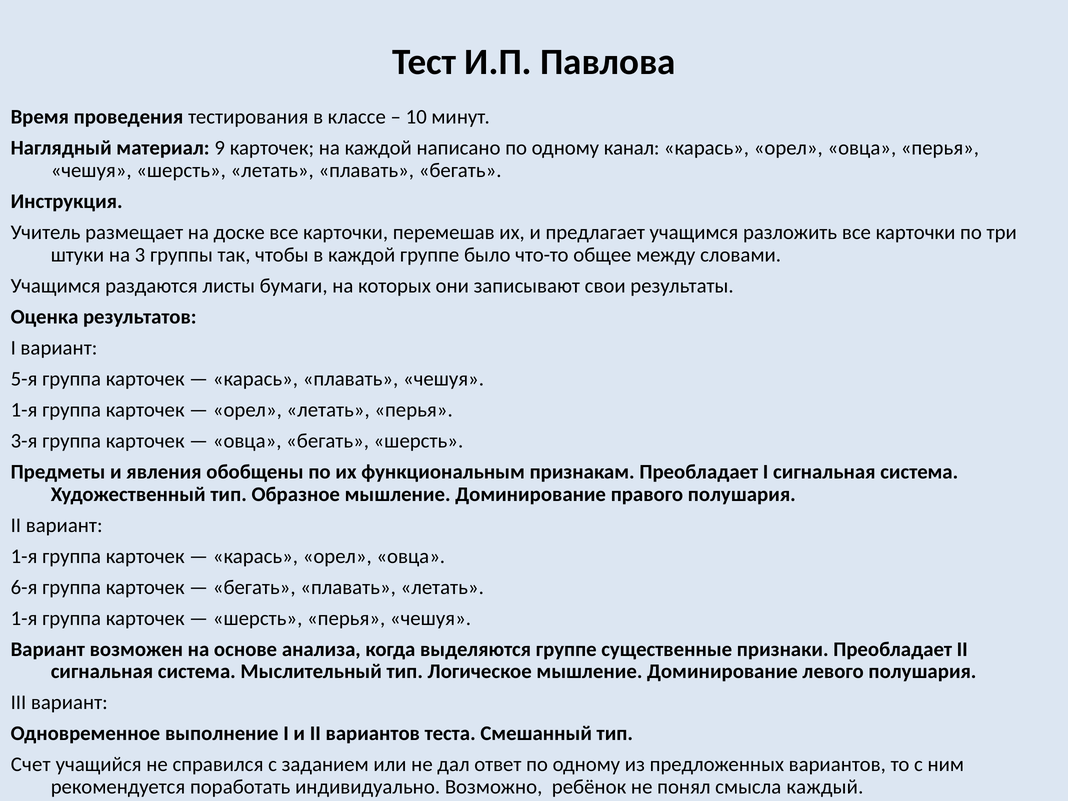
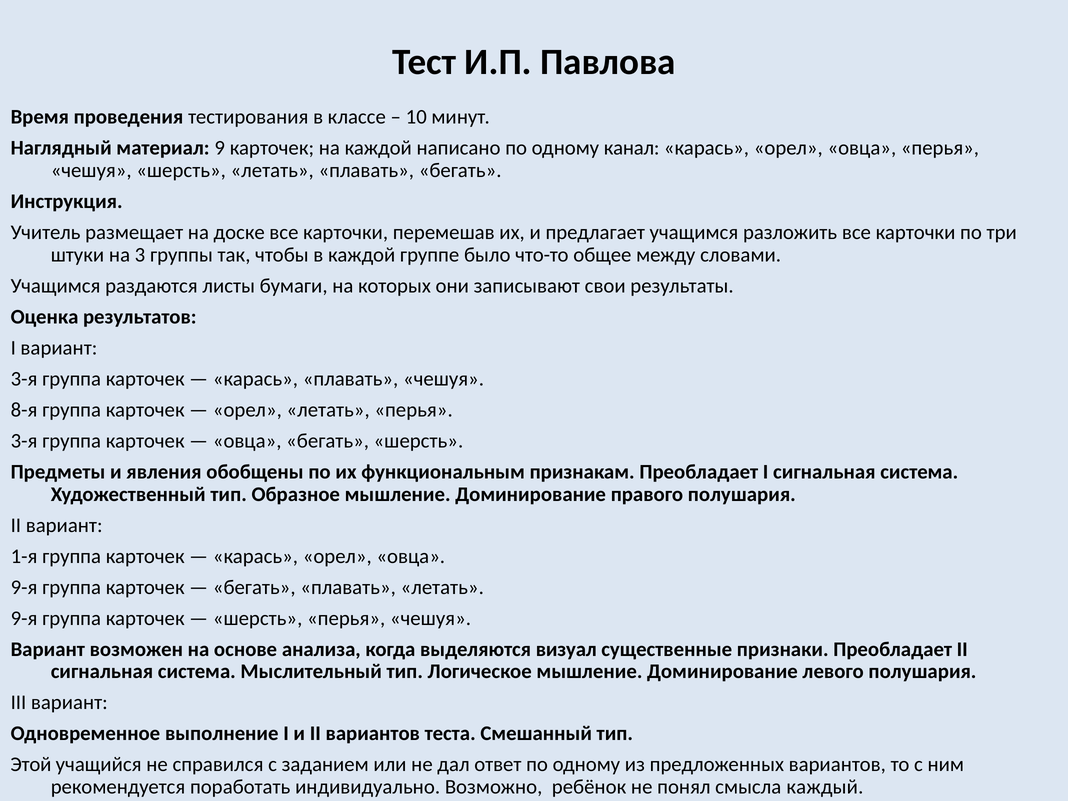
5-я at (24, 379): 5-я -> 3-я
1-я at (24, 410): 1-я -> 8-я
6-я at (24, 587): 6-я -> 9-я
1-я at (24, 618): 1-я -> 9-я
выделяются группе: группе -> визуал
Счет: Счет -> Этой
